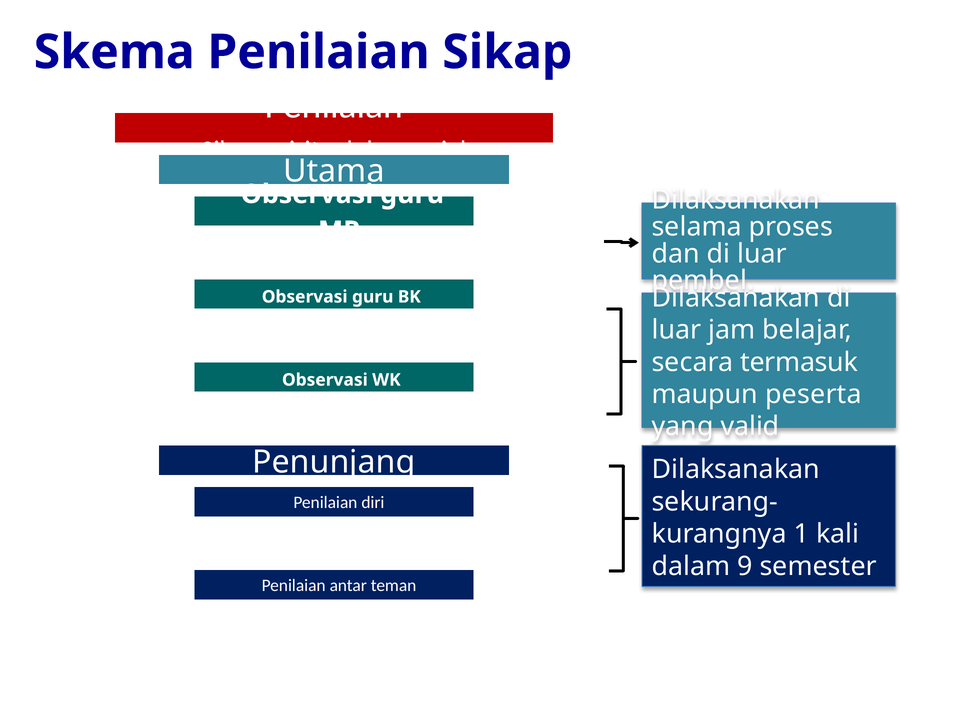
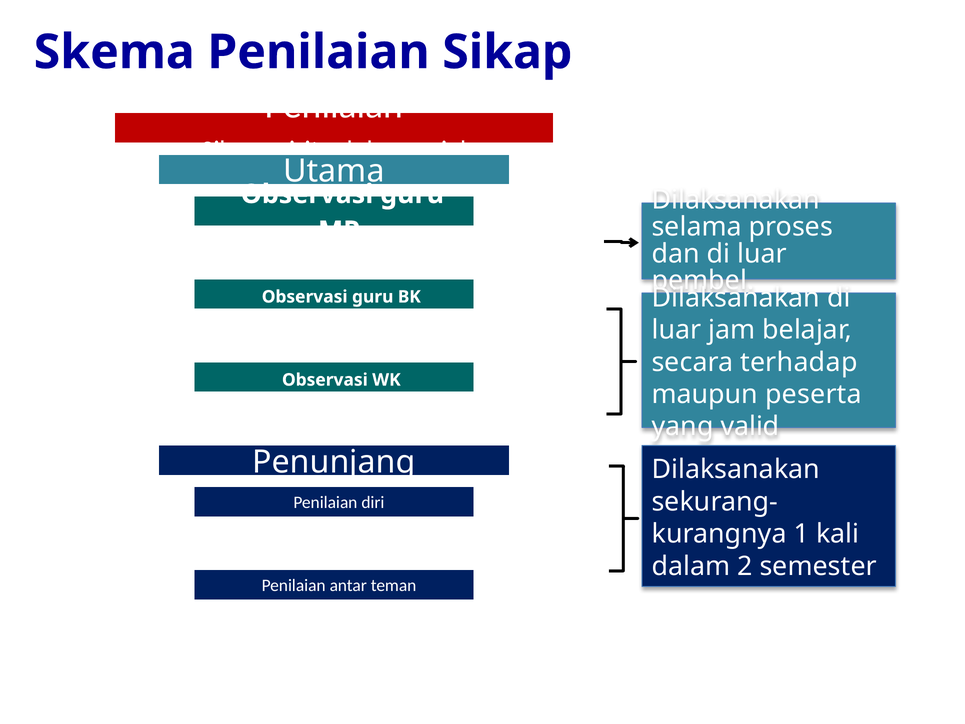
termasuk: termasuk -> terhadap
9: 9 -> 2
